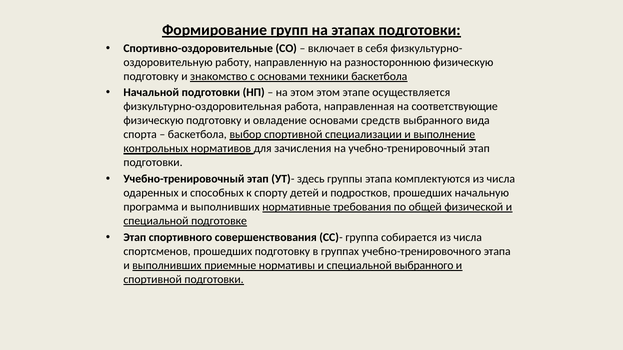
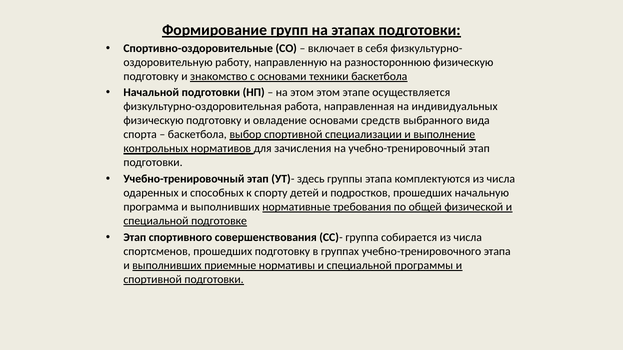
соответствующие: соответствующие -> индивидуальных
специальной выбранного: выбранного -> программы
